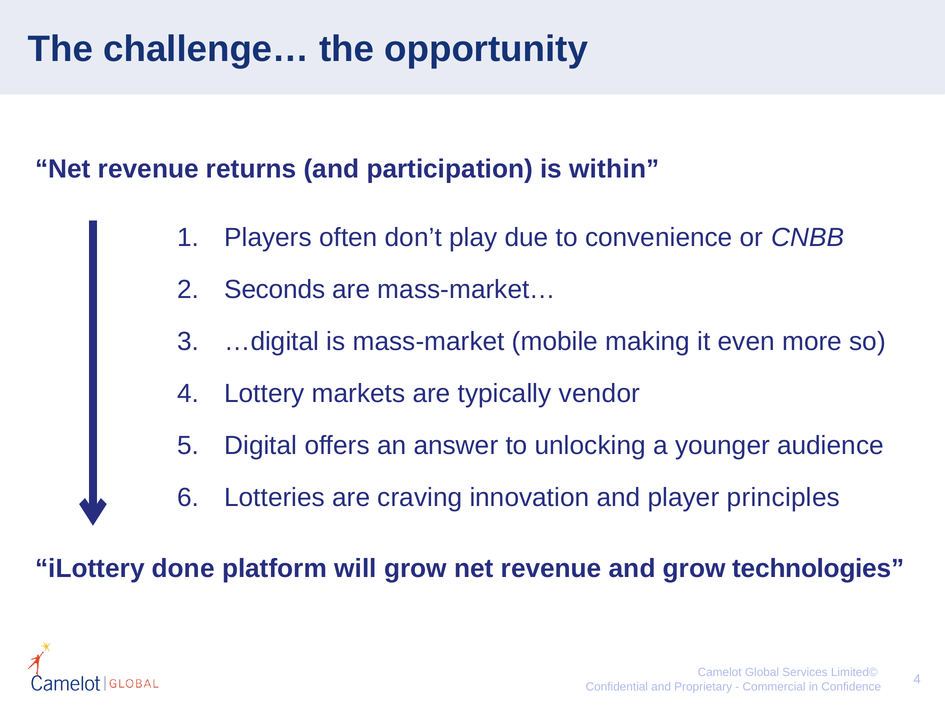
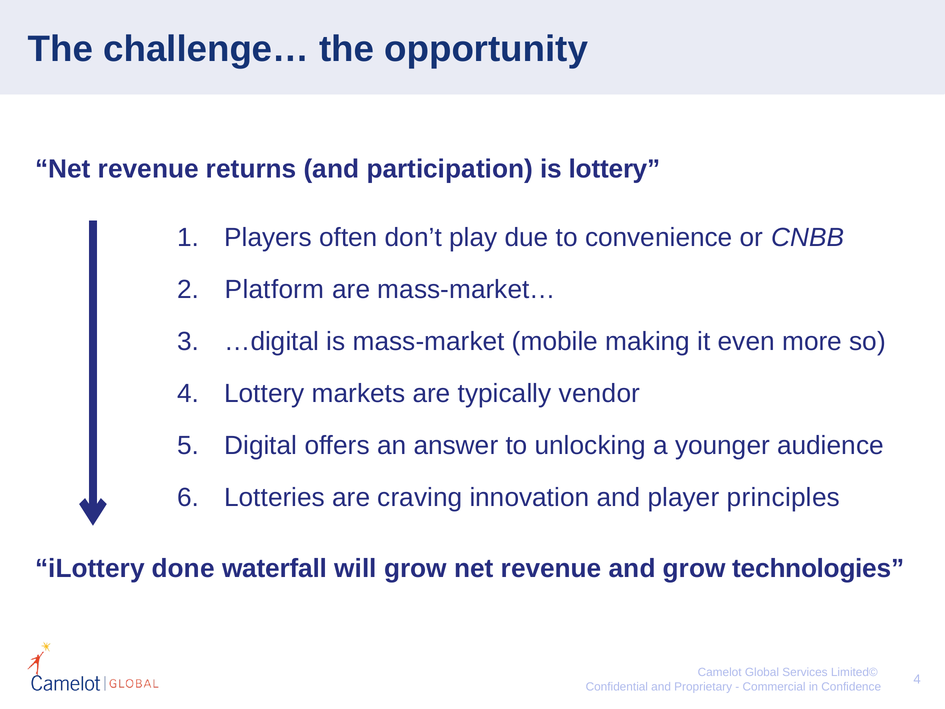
is within: within -> lottery
Seconds: Seconds -> Platform
platform: platform -> waterfall
